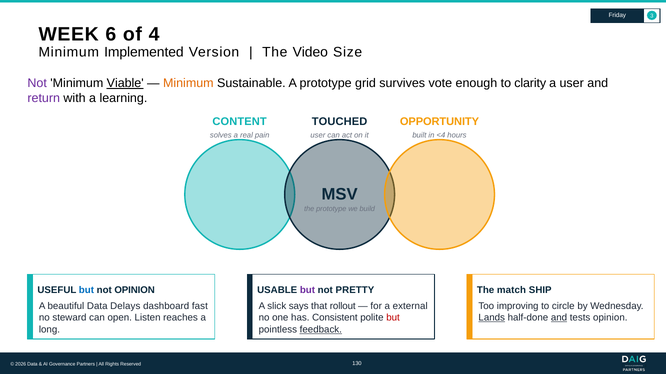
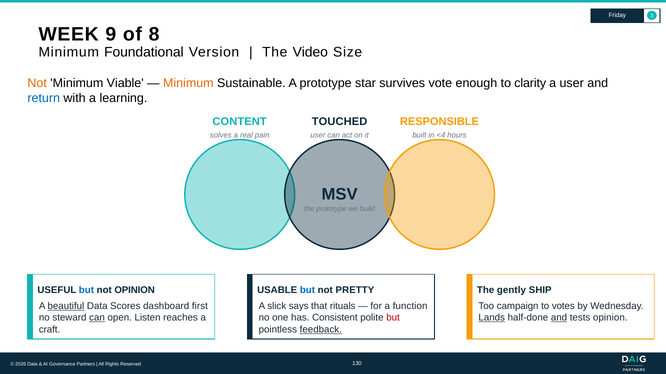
6: 6 -> 9
4: 4 -> 8
Implemented: Implemented -> Foundational
Not at (37, 83) colour: purple -> orange
Viable underline: present -> none
grid: grid -> star
return colour: purple -> blue
OPPORTUNITY: OPPORTUNITY -> RESPONSIBLE
but at (307, 290) colour: purple -> blue
match: match -> gently
beautiful underline: none -> present
Delays: Delays -> Scores
fast: fast -> first
rollout: rollout -> rituals
external: external -> function
improving: improving -> campaign
circle: circle -> votes
can at (97, 318) underline: none -> present
long: long -> craft
